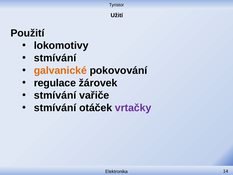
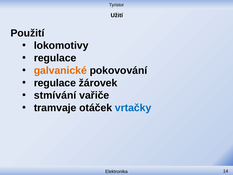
stmívání at (55, 58): stmívání -> regulace
stmívání at (55, 108): stmívání -> tramvaje
vrtačky colour: purple -> blue
